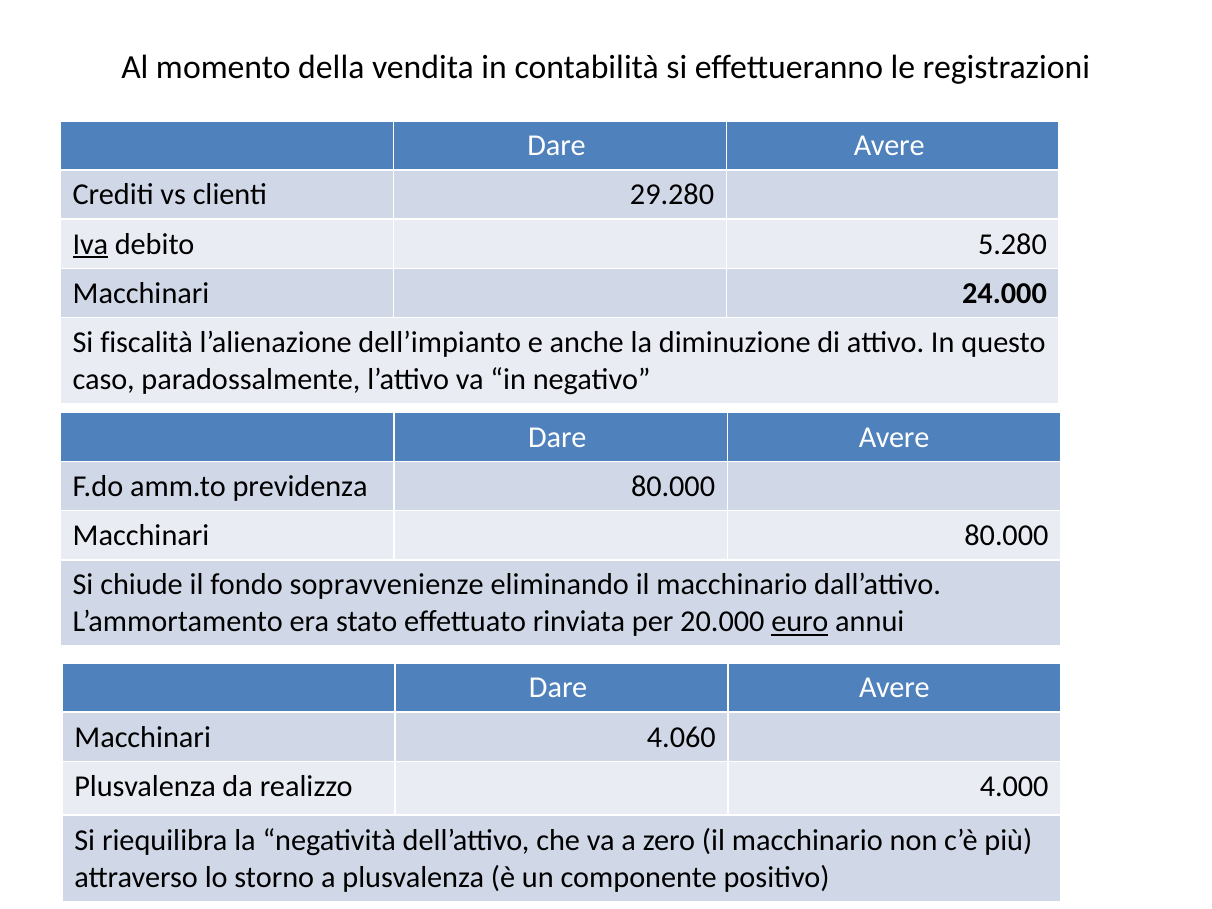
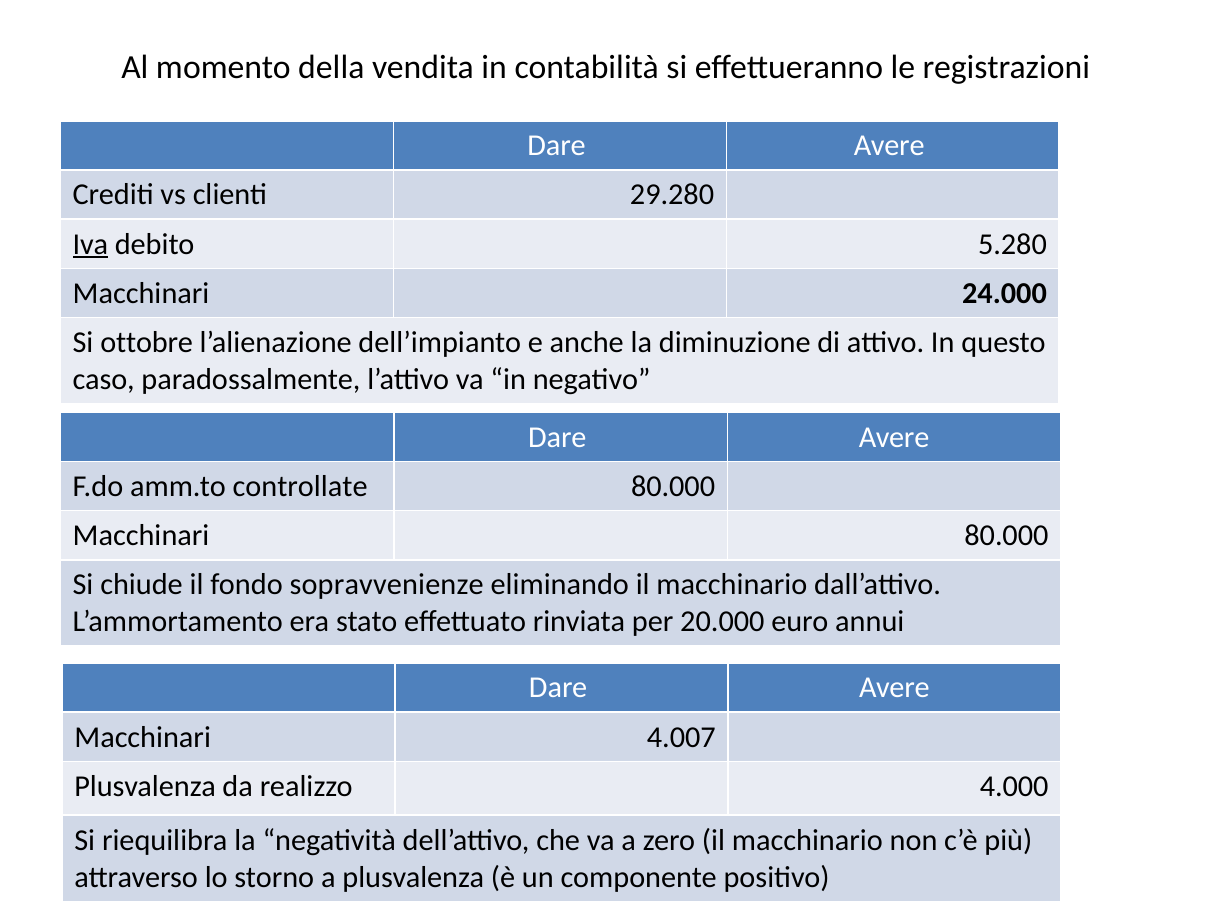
fiscalità: fiscalità -> ottobre
previdenza: previdenza -> controllate
euro underline: present -> none
4.060: 4.060 -> 4.007
